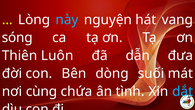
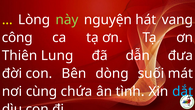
này colour: light blue -> light green
sóng: sóng -> công
Luôn: Luôn -> Lung
